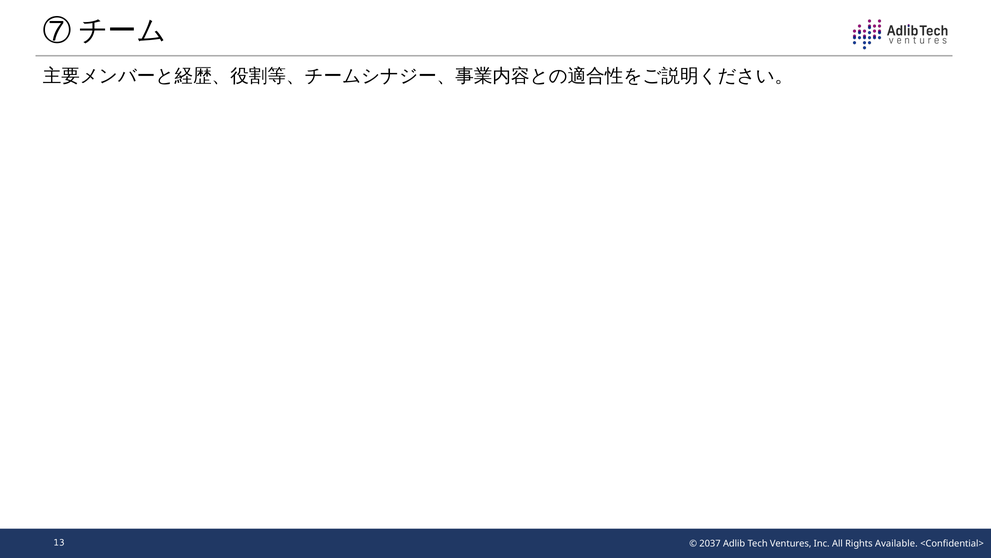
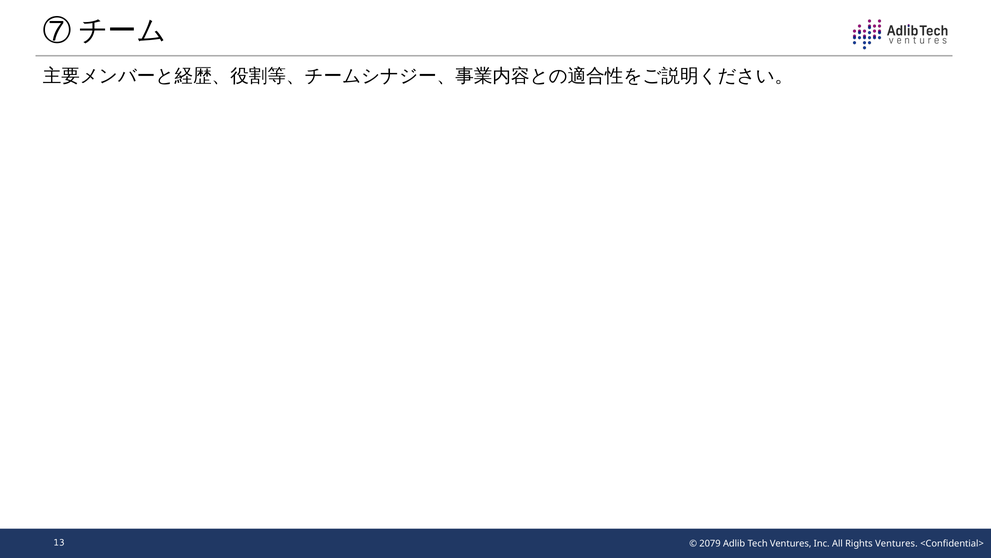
2037: 2037 -> 2079
Rights Available: Available -> Ventures
